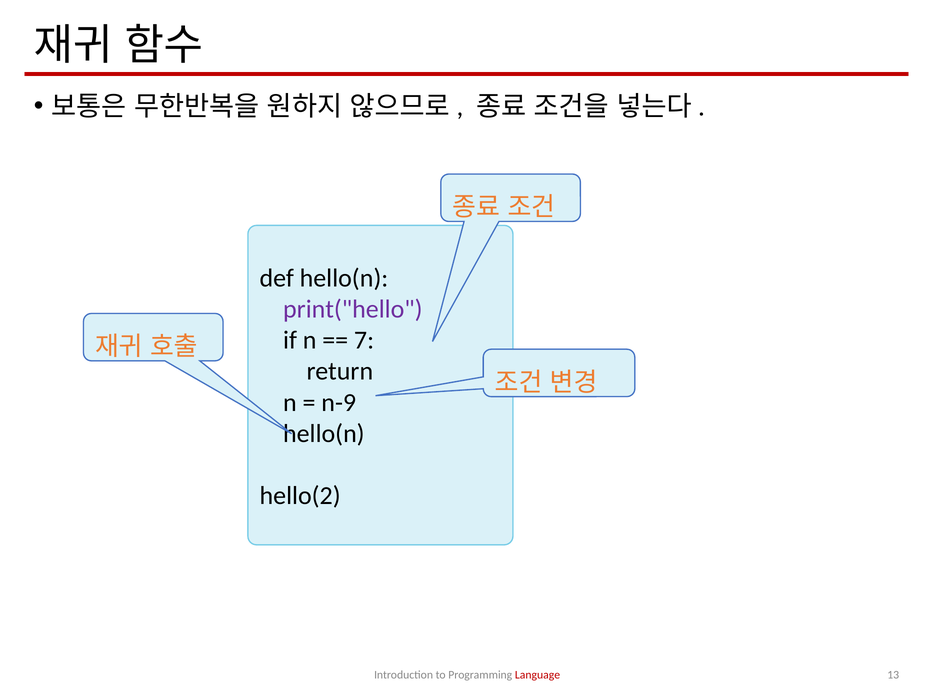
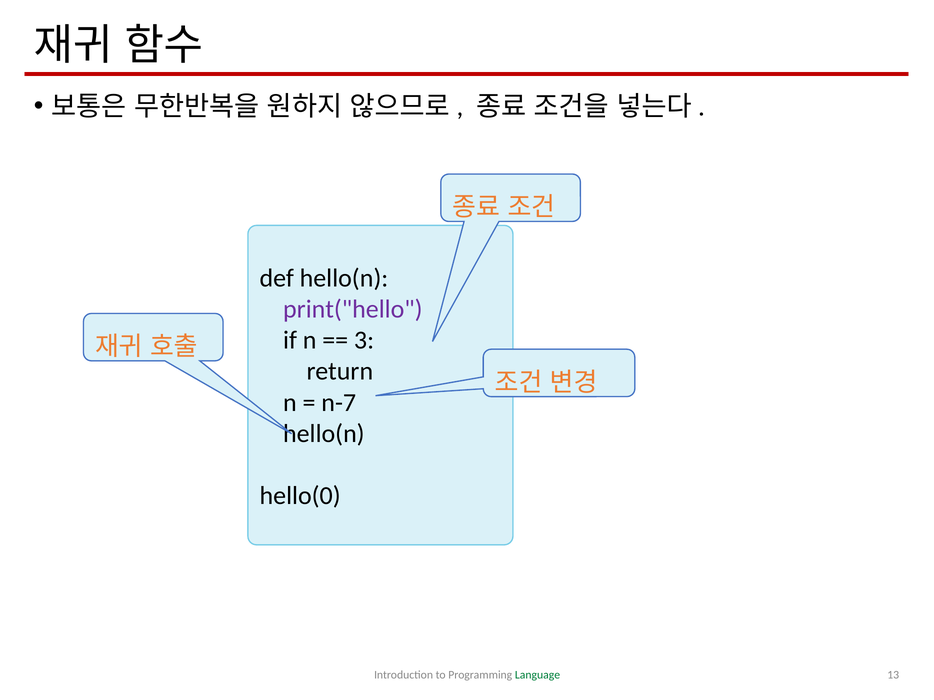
7: 7 -> 3
n-9: n-9 -> n-7
hello(2: hello(2 -> hello(0
Language colour: red -> green
